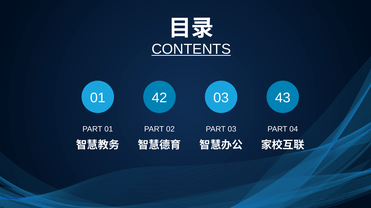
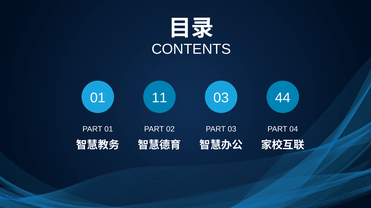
CONTENTS underline: present -> none
42: 42 -> 11
43: 43 -> 44
